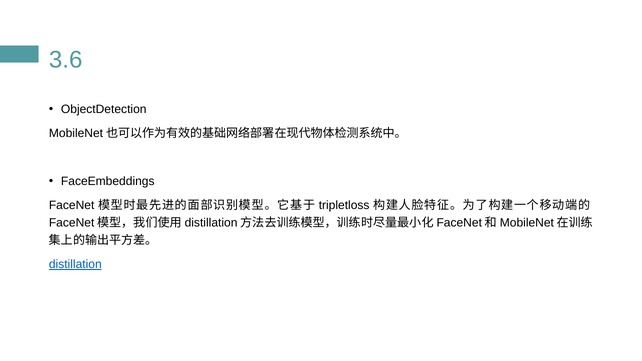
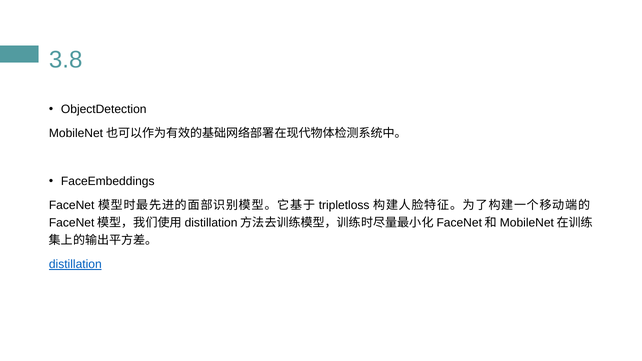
3.6: 3.6 -> 3.8
